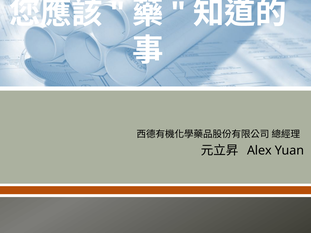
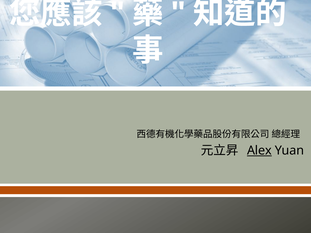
Alex underline: none -> present
